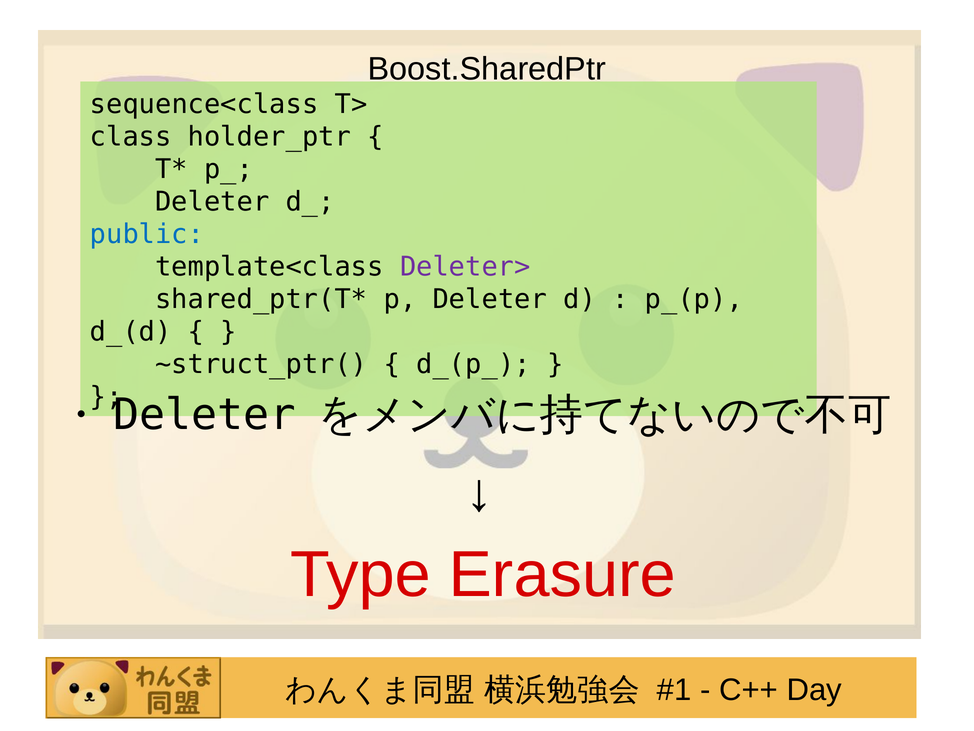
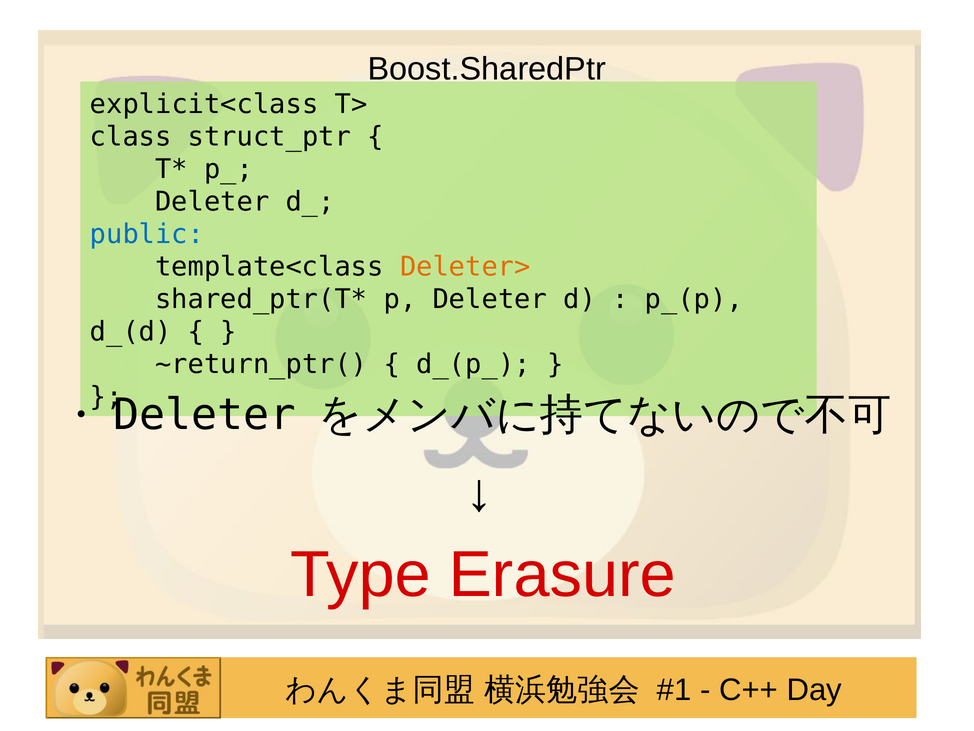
sequence<class: sequence<class -> explicit<class
holder_ptr: holder_ptr -> struct_ptr
Deleter> colour: purple -> orange
~struct_ptr(: ~struct_ptr( -> ~return_ptr(
